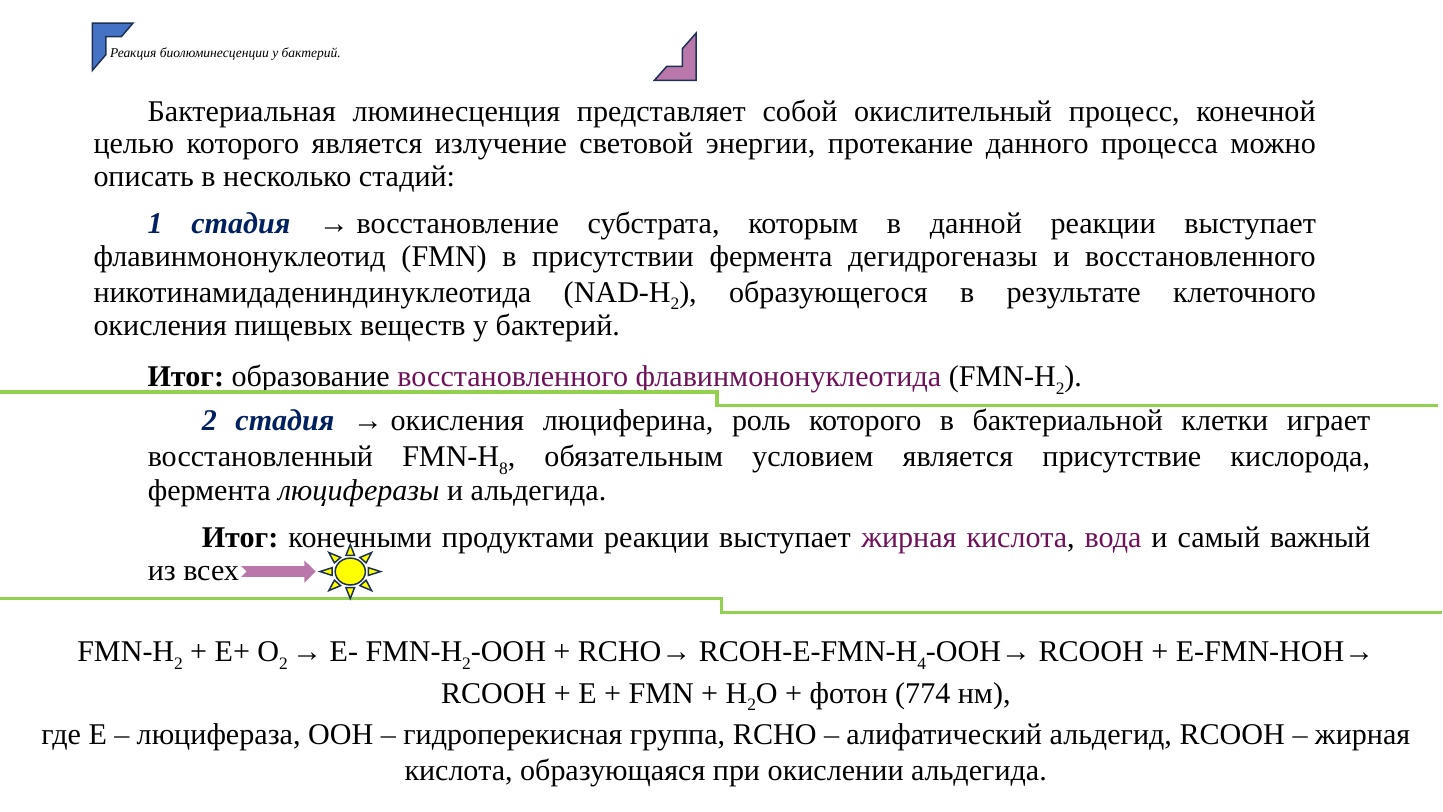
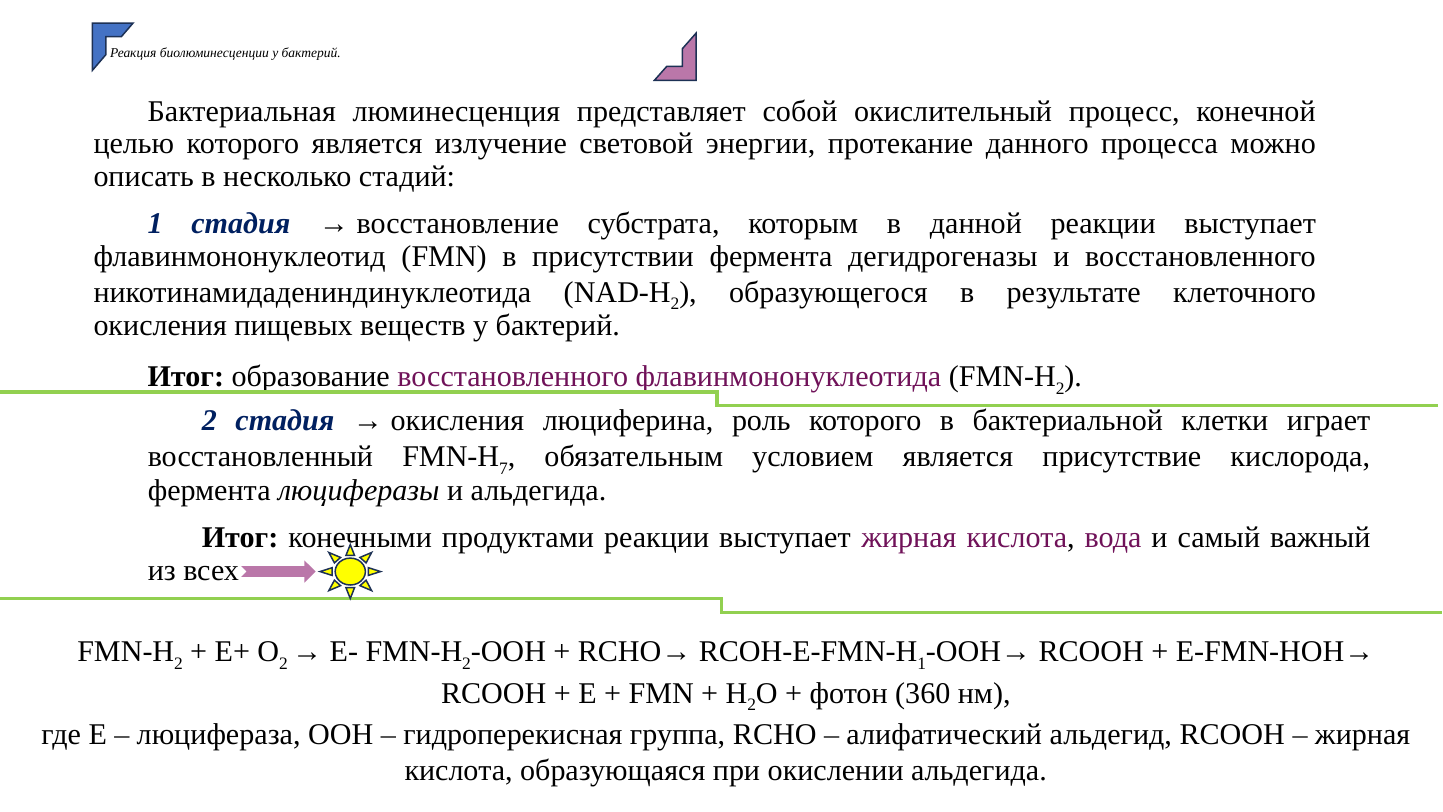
8: 8 -> 7
4 at (922, 663): 4 -> 1
774: 774 -> 360
